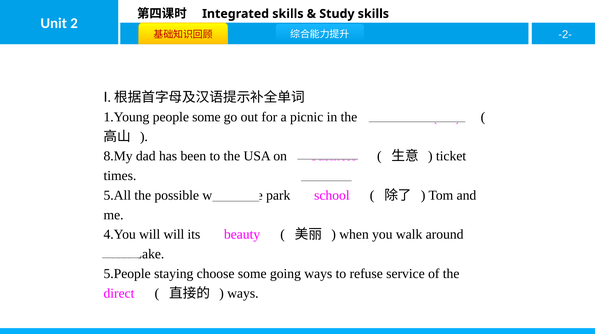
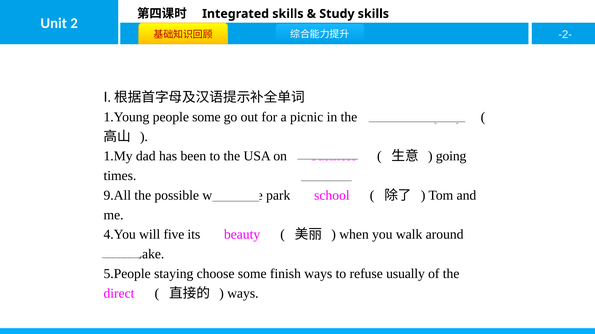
8.My: 8.My -> 1.My
ticket: ticket -> going
5.All: 5.All -> 9.All
will will: will -> five
going: going -> finish
service: service -> usually
